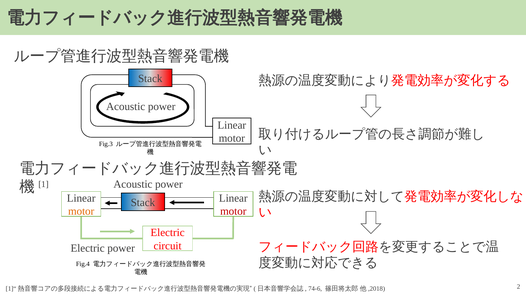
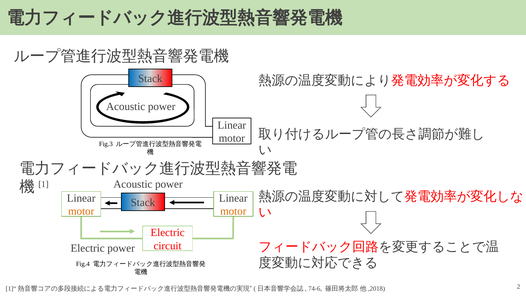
motor at (233, 211) colour: red -> orange
